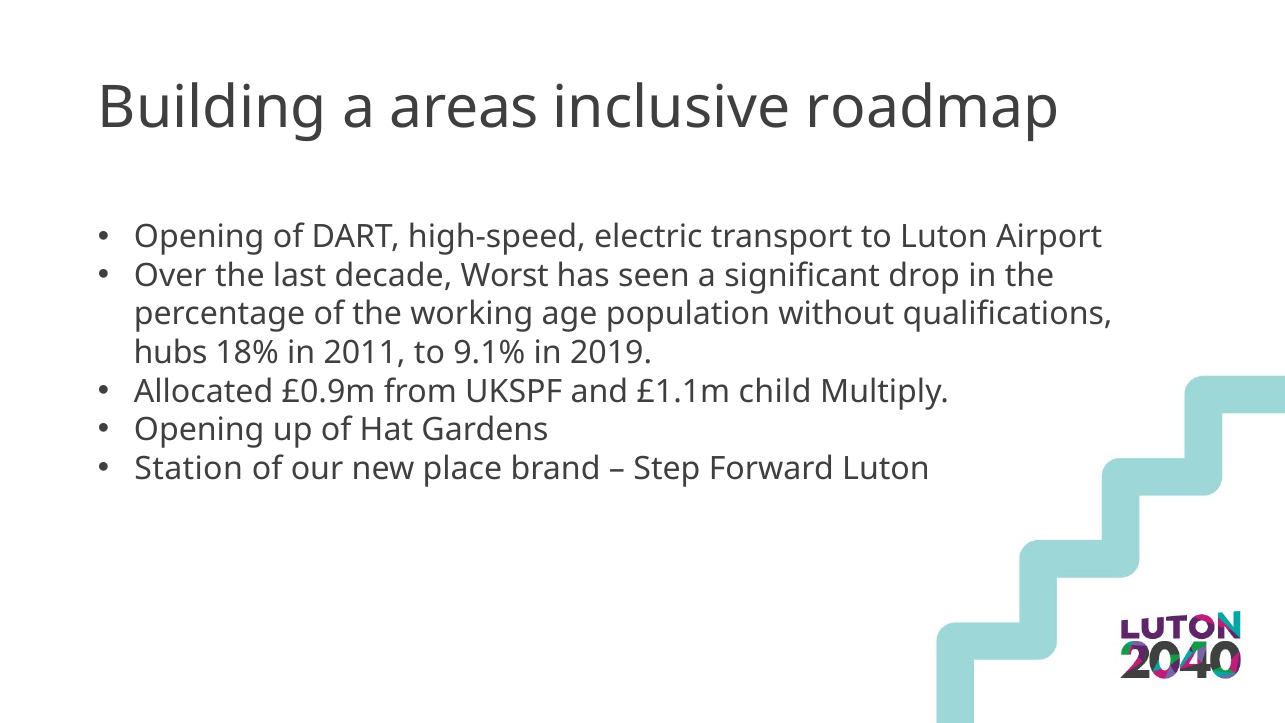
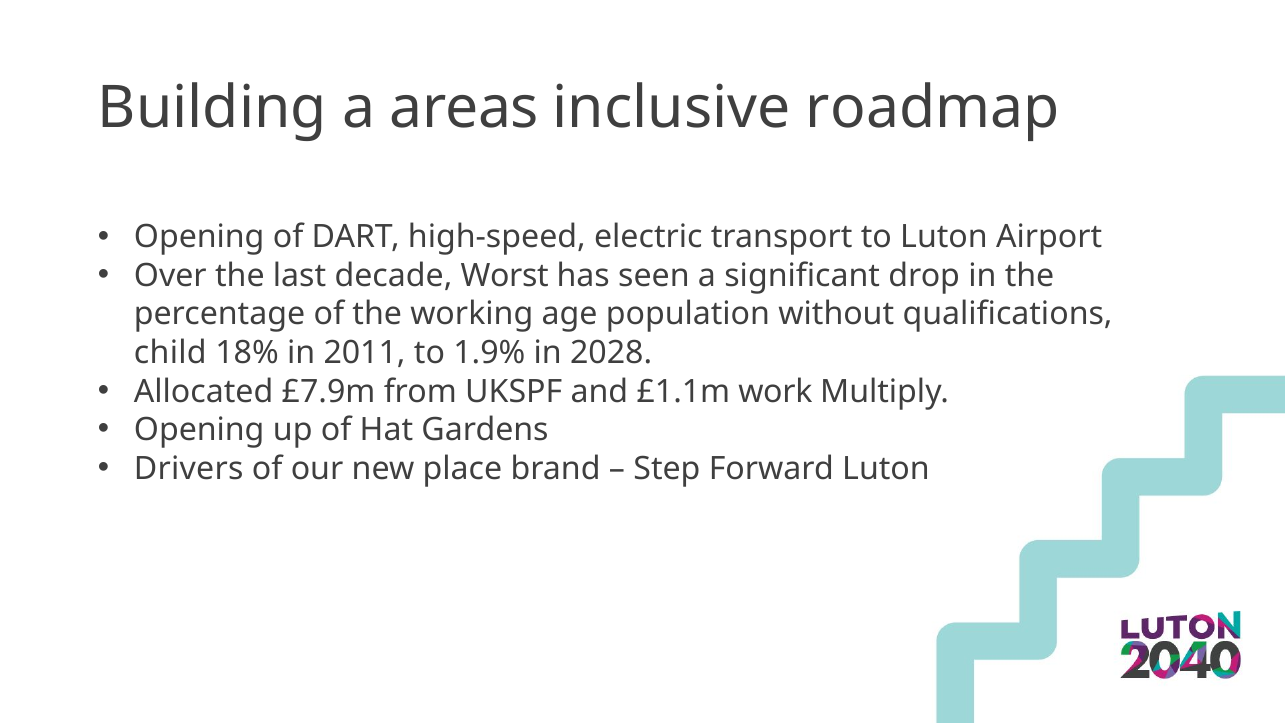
hubs: hubs -> child
9.1%: 9.1% -> 1.9%
2019: 2019 -> 2028
£0.9m: £0.9m -> £7.9m
child: child -> work
Station: Station -> Drivers
